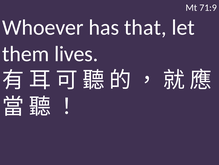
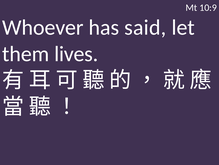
71:9: 71:9 -> 10:9
that: that -> said
